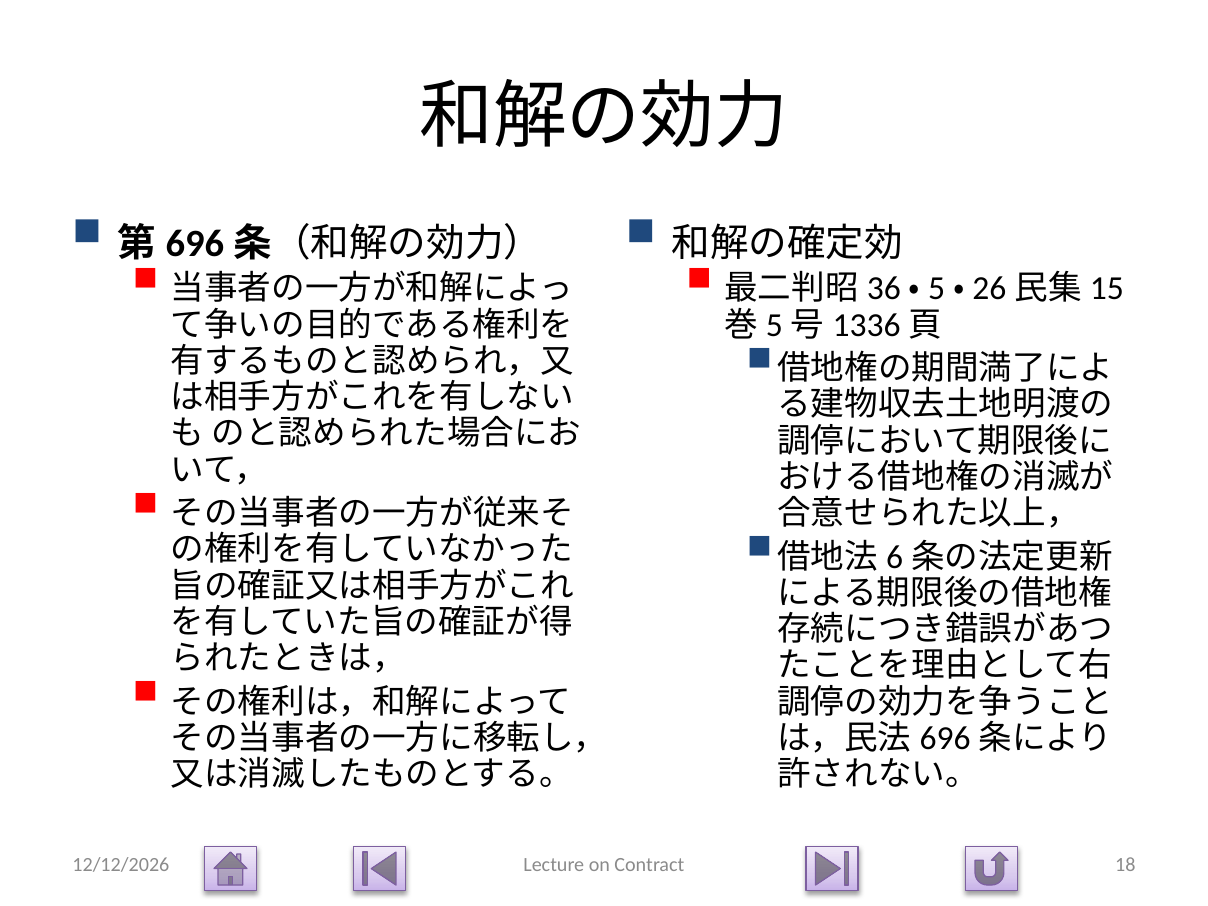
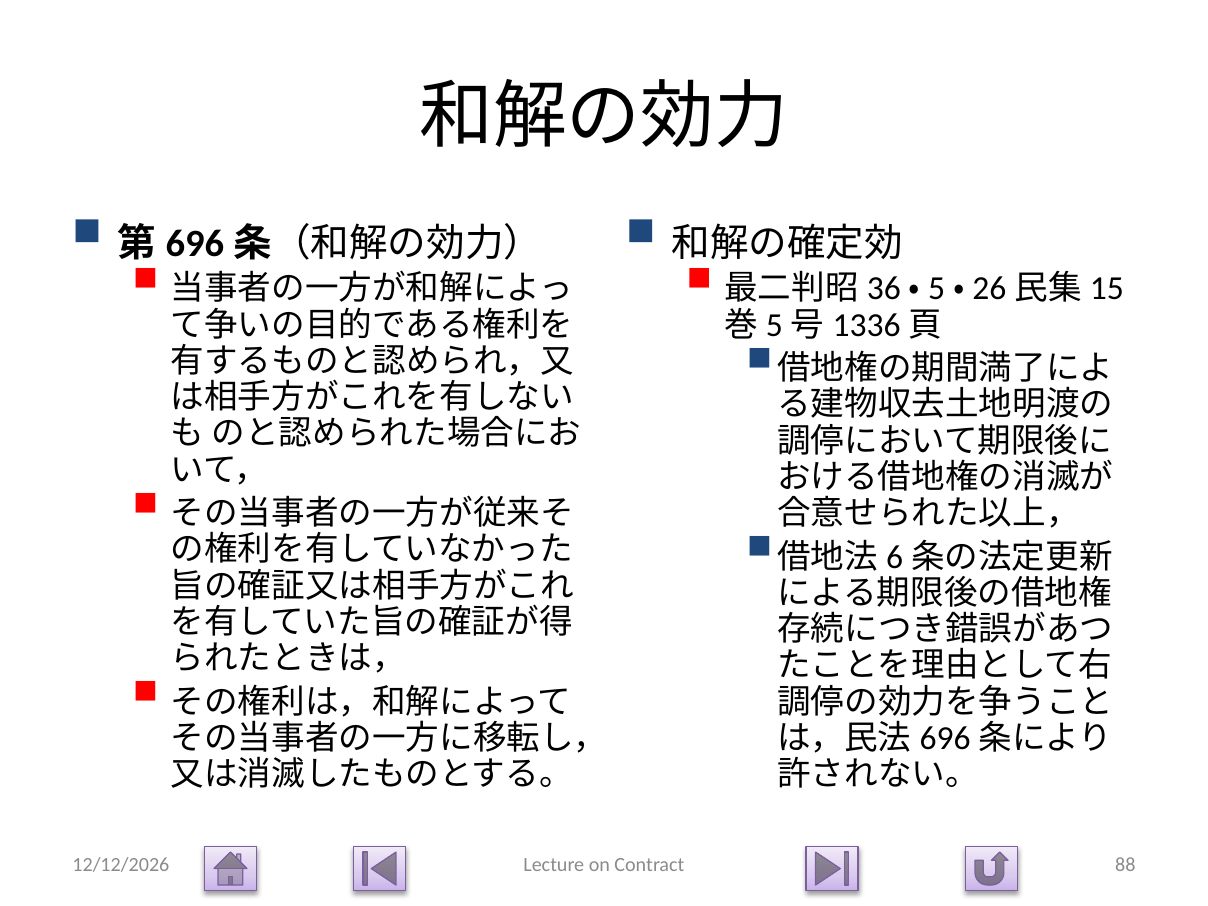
18: 18 -> 88
